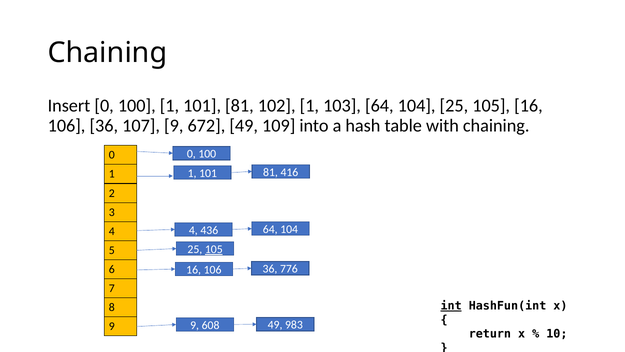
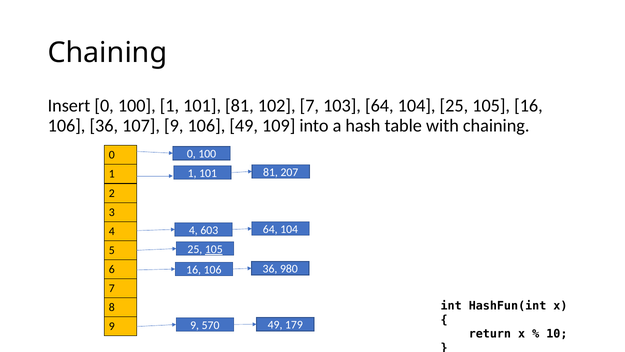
102 1: 1 -> 7
9 672: 672 -> 106
416: 416 -> 207
436: 436 -> 603
776: 776 -> 980
int underline: present -> none
608: 608 -> 570
983: 983 -> 179
